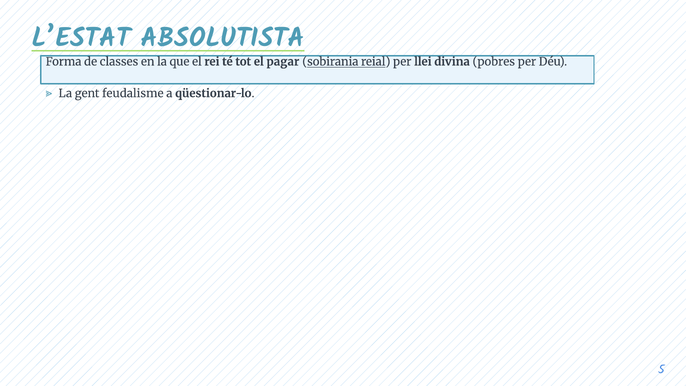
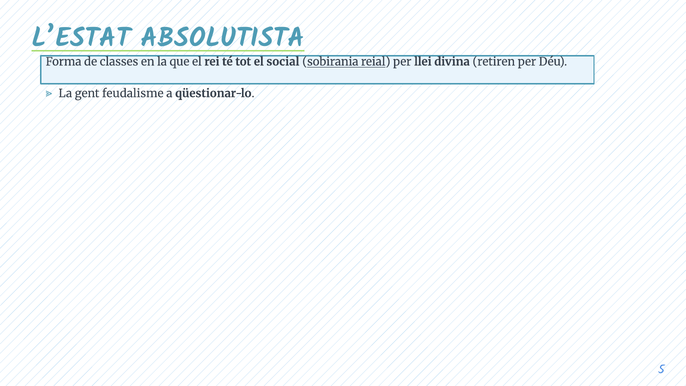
pagar: pagar -> social
pobres: pobres -> retiren
